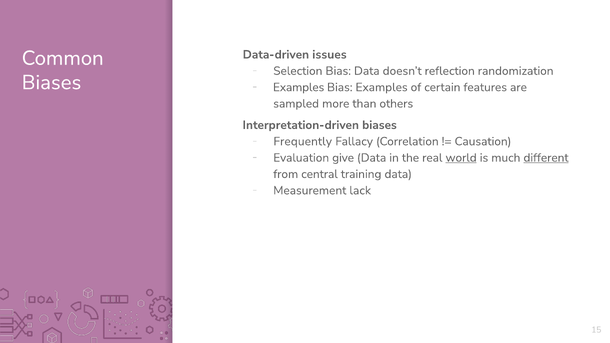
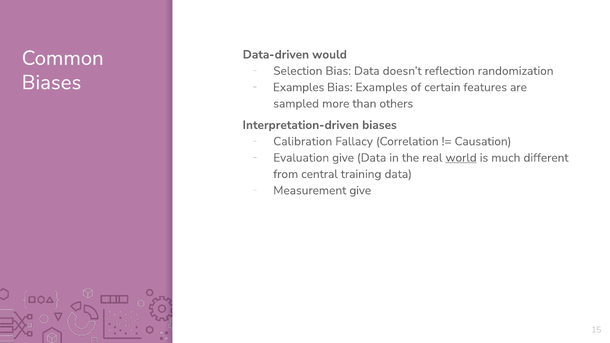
issues: issues -> would
Frequently: Frequently -> Calibration
different underline: present -> none
Measurement lack: lack -> give
